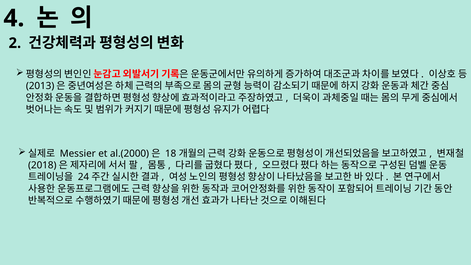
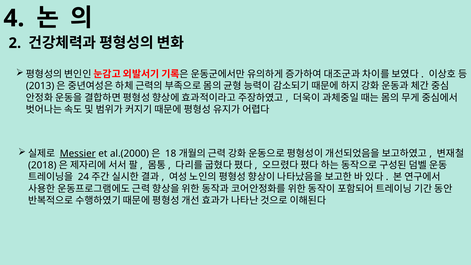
Messier underline: none -> present
